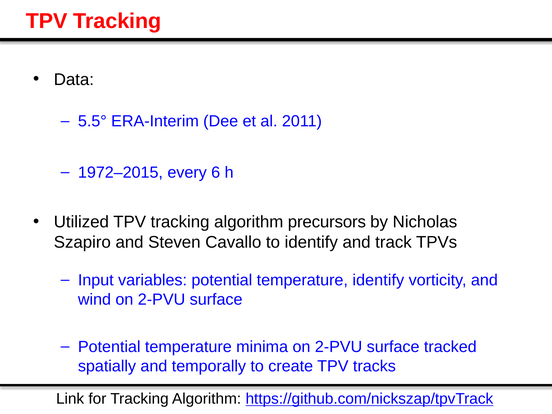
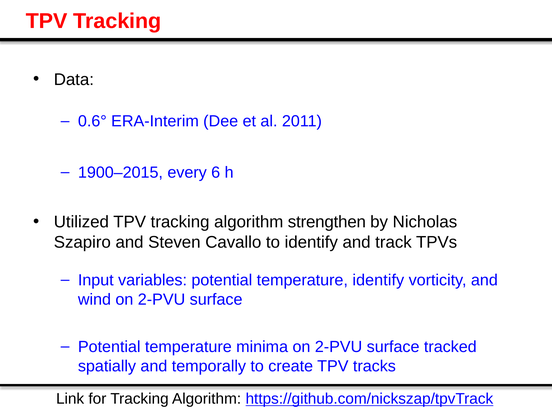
5.5°: 5.5° -> 0.6°
1972–2015: 1972–2015 -> 1900–2015
precursors: precursors -> strengthen
